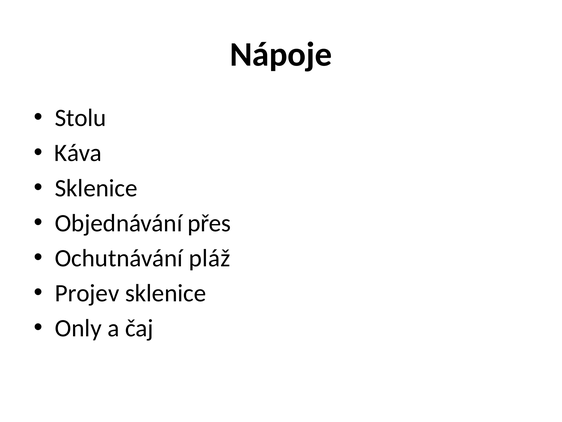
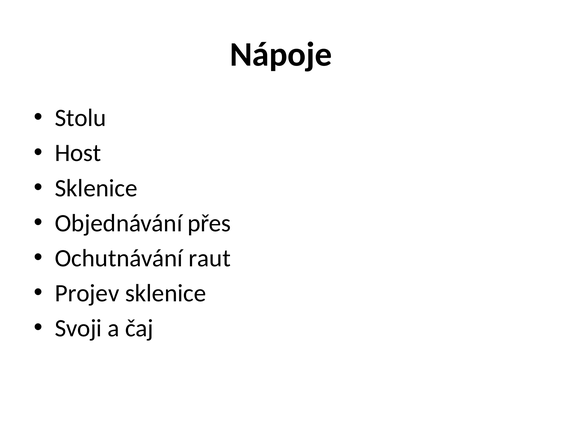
Káva: Káva -> Host
pláž: pláž -> raut
Only: Only -> Svoji
